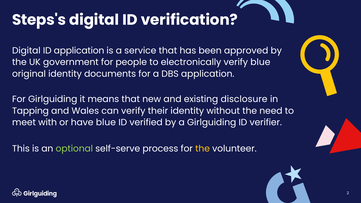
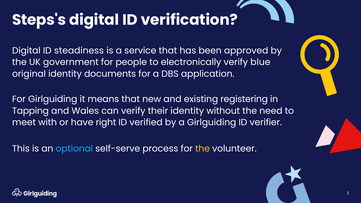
ID application: application -> steadiness
disclosure: disclosure -> registering
have blue: blue -> right
optional colour: light green -> light blue
